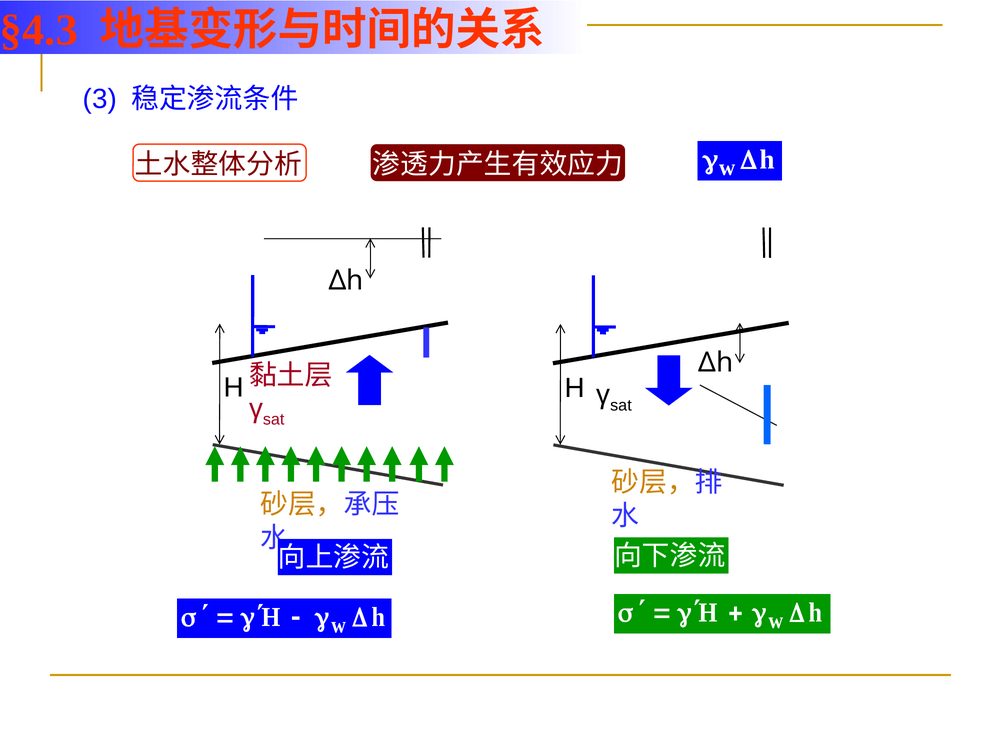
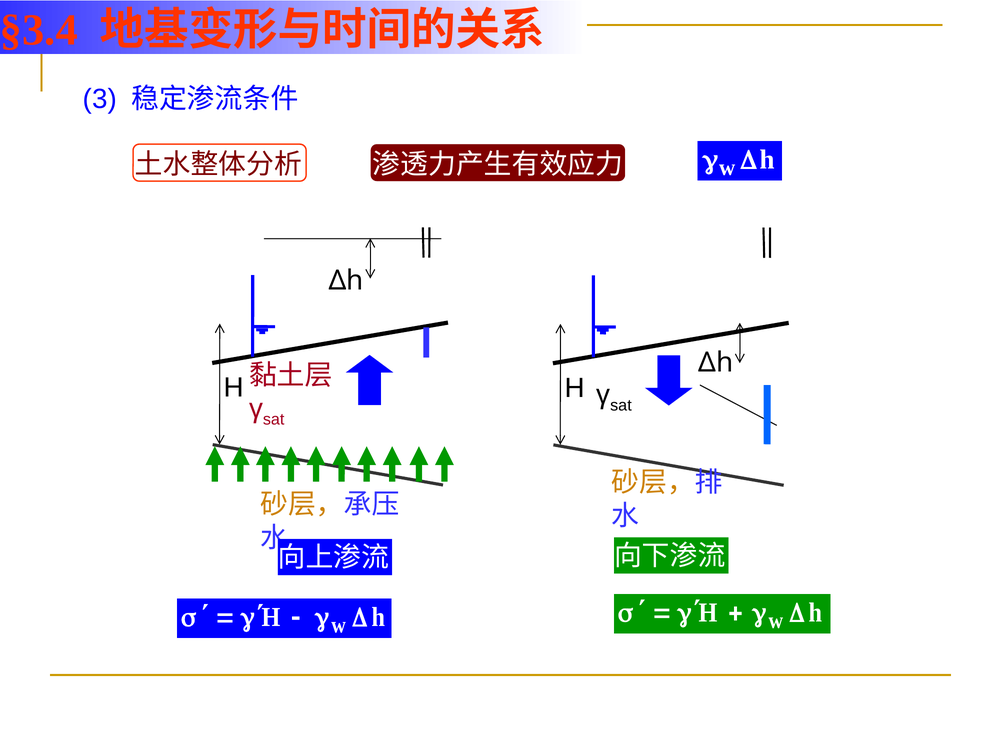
§4.3: §4.3 -> §3.4
